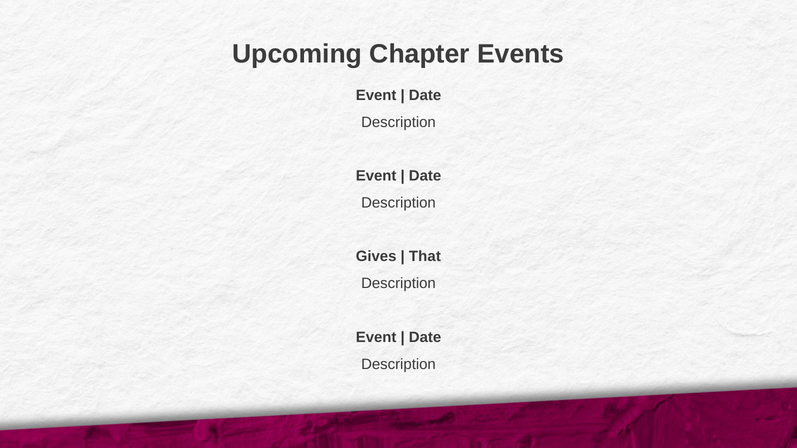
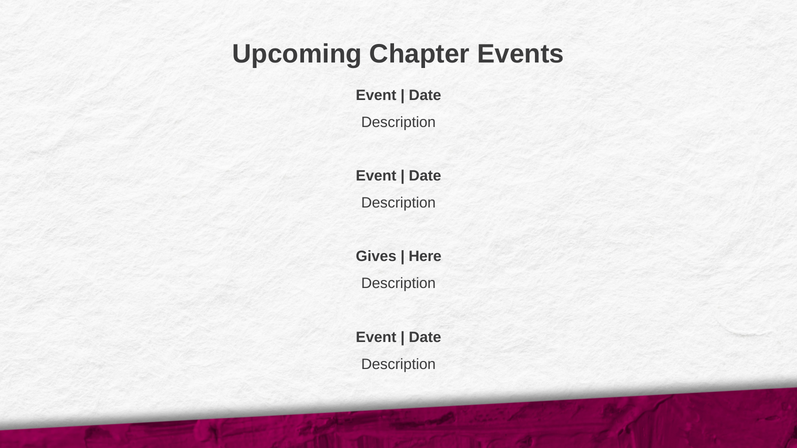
That: That -> Here
